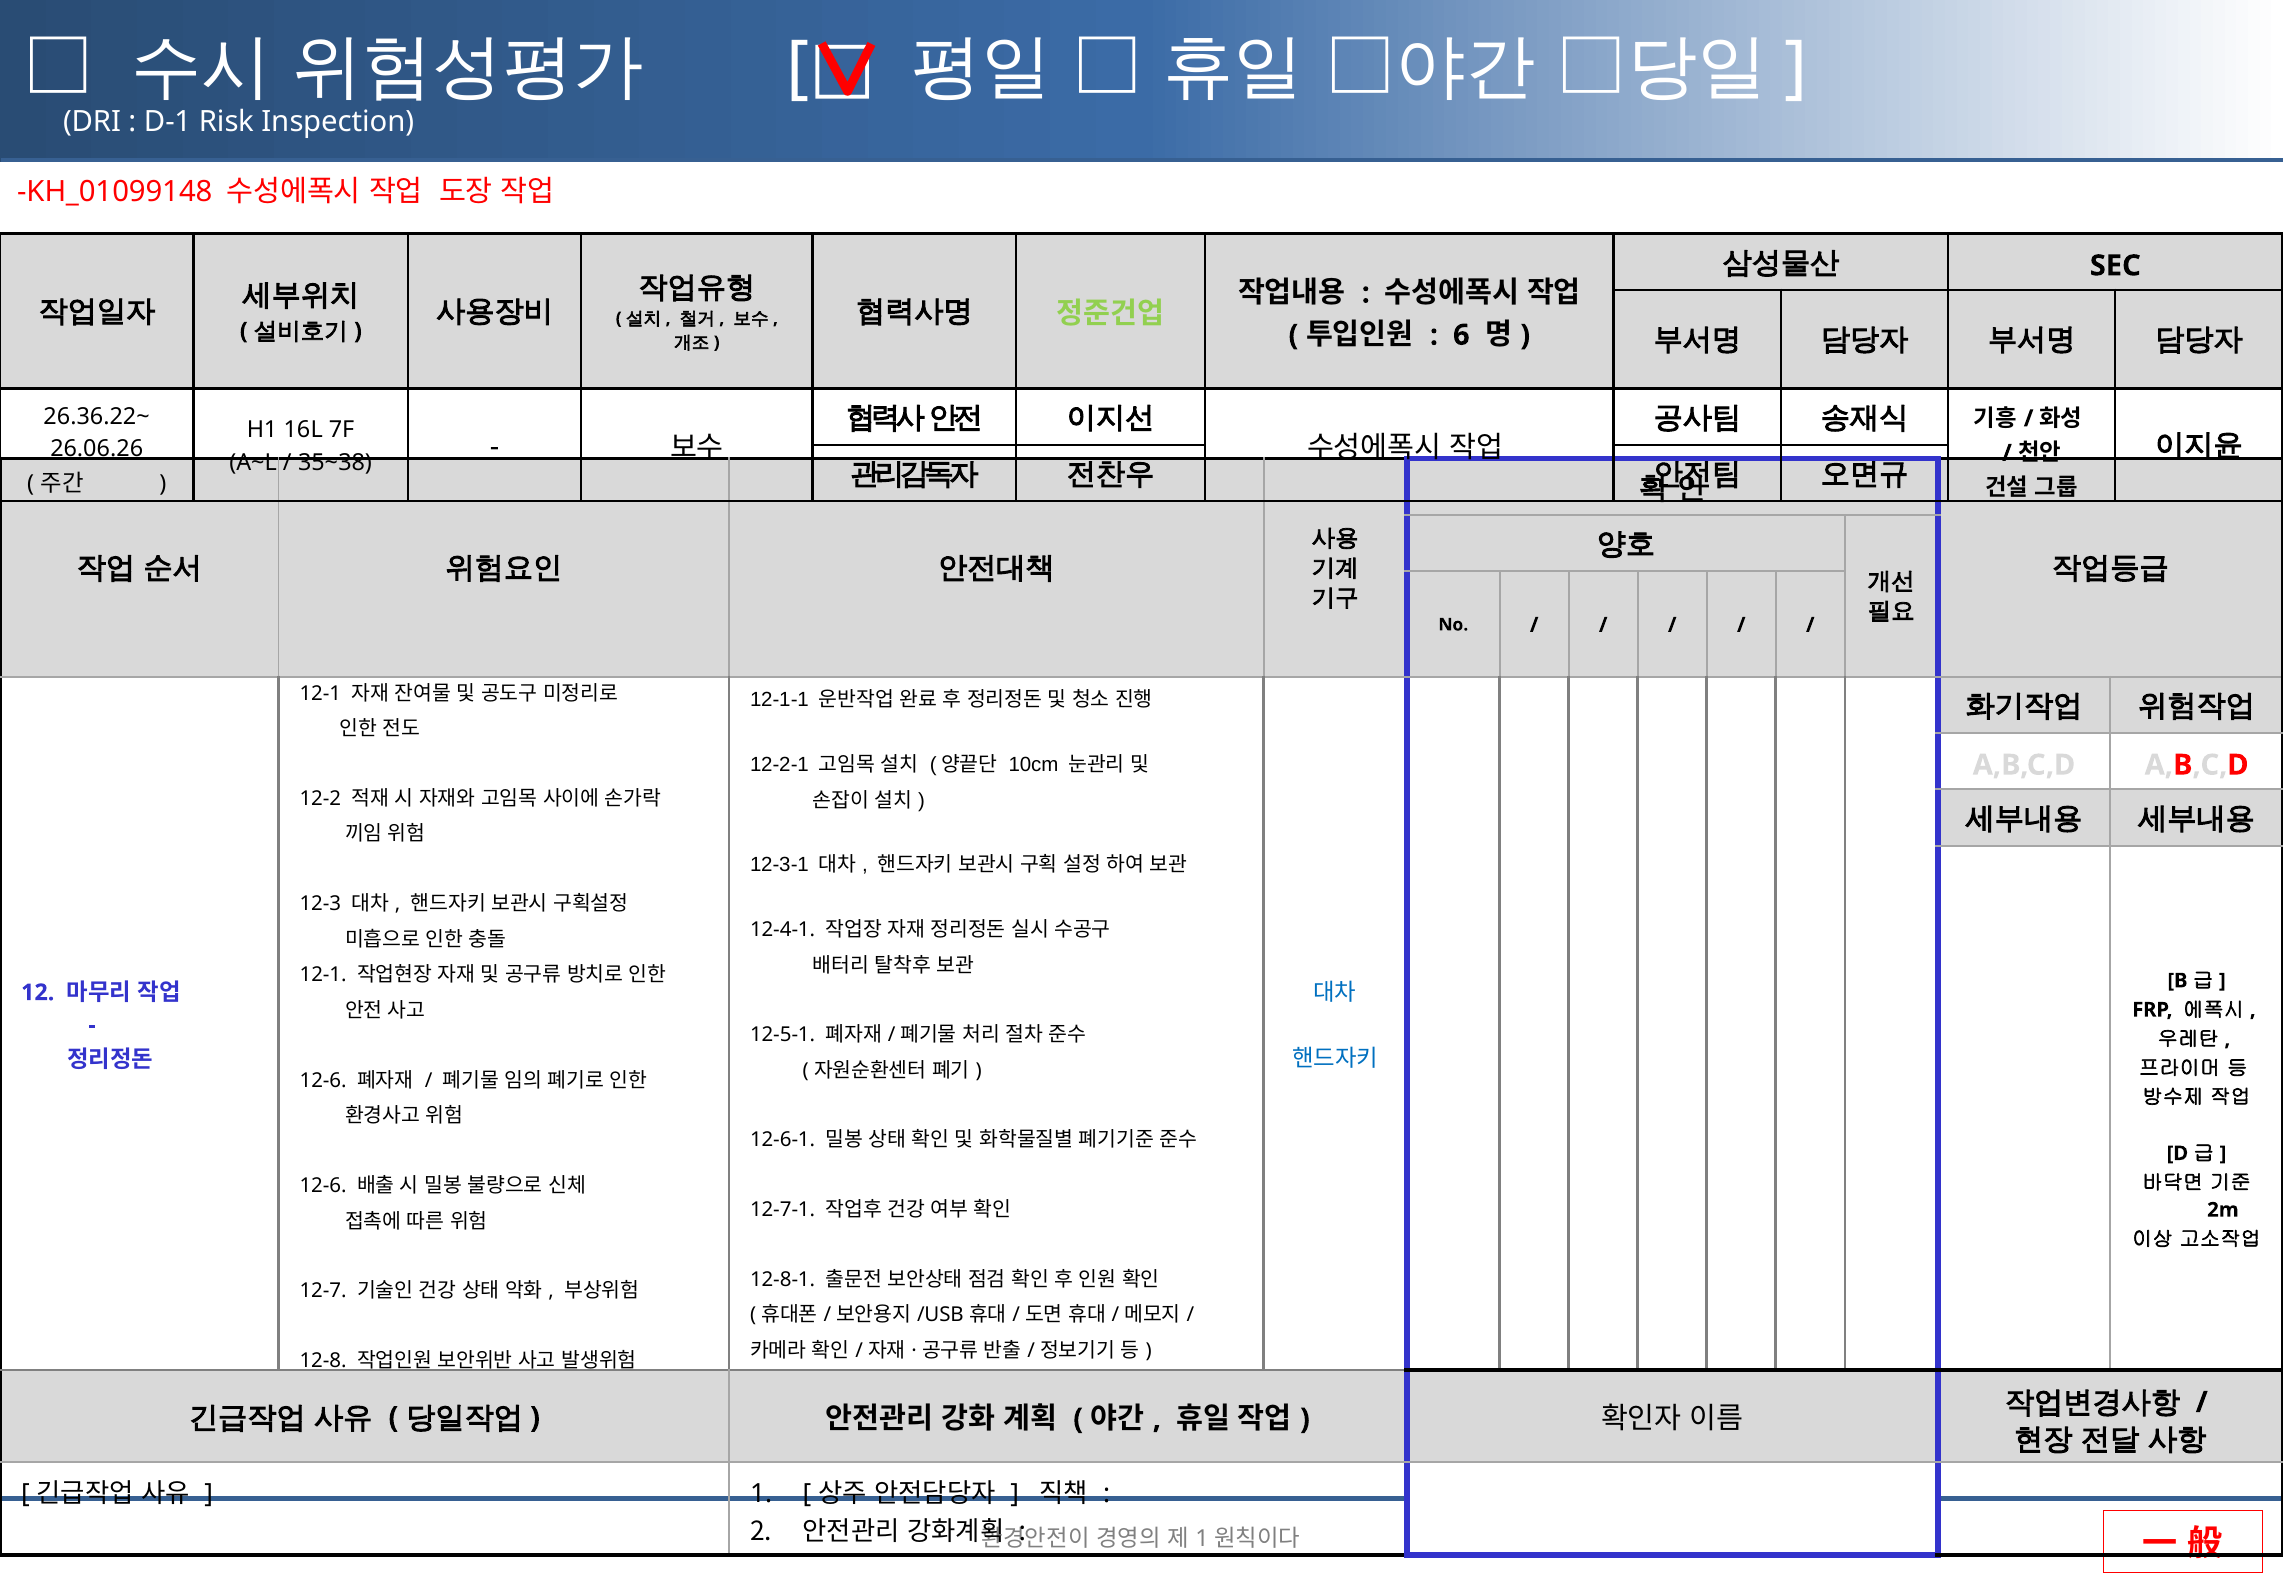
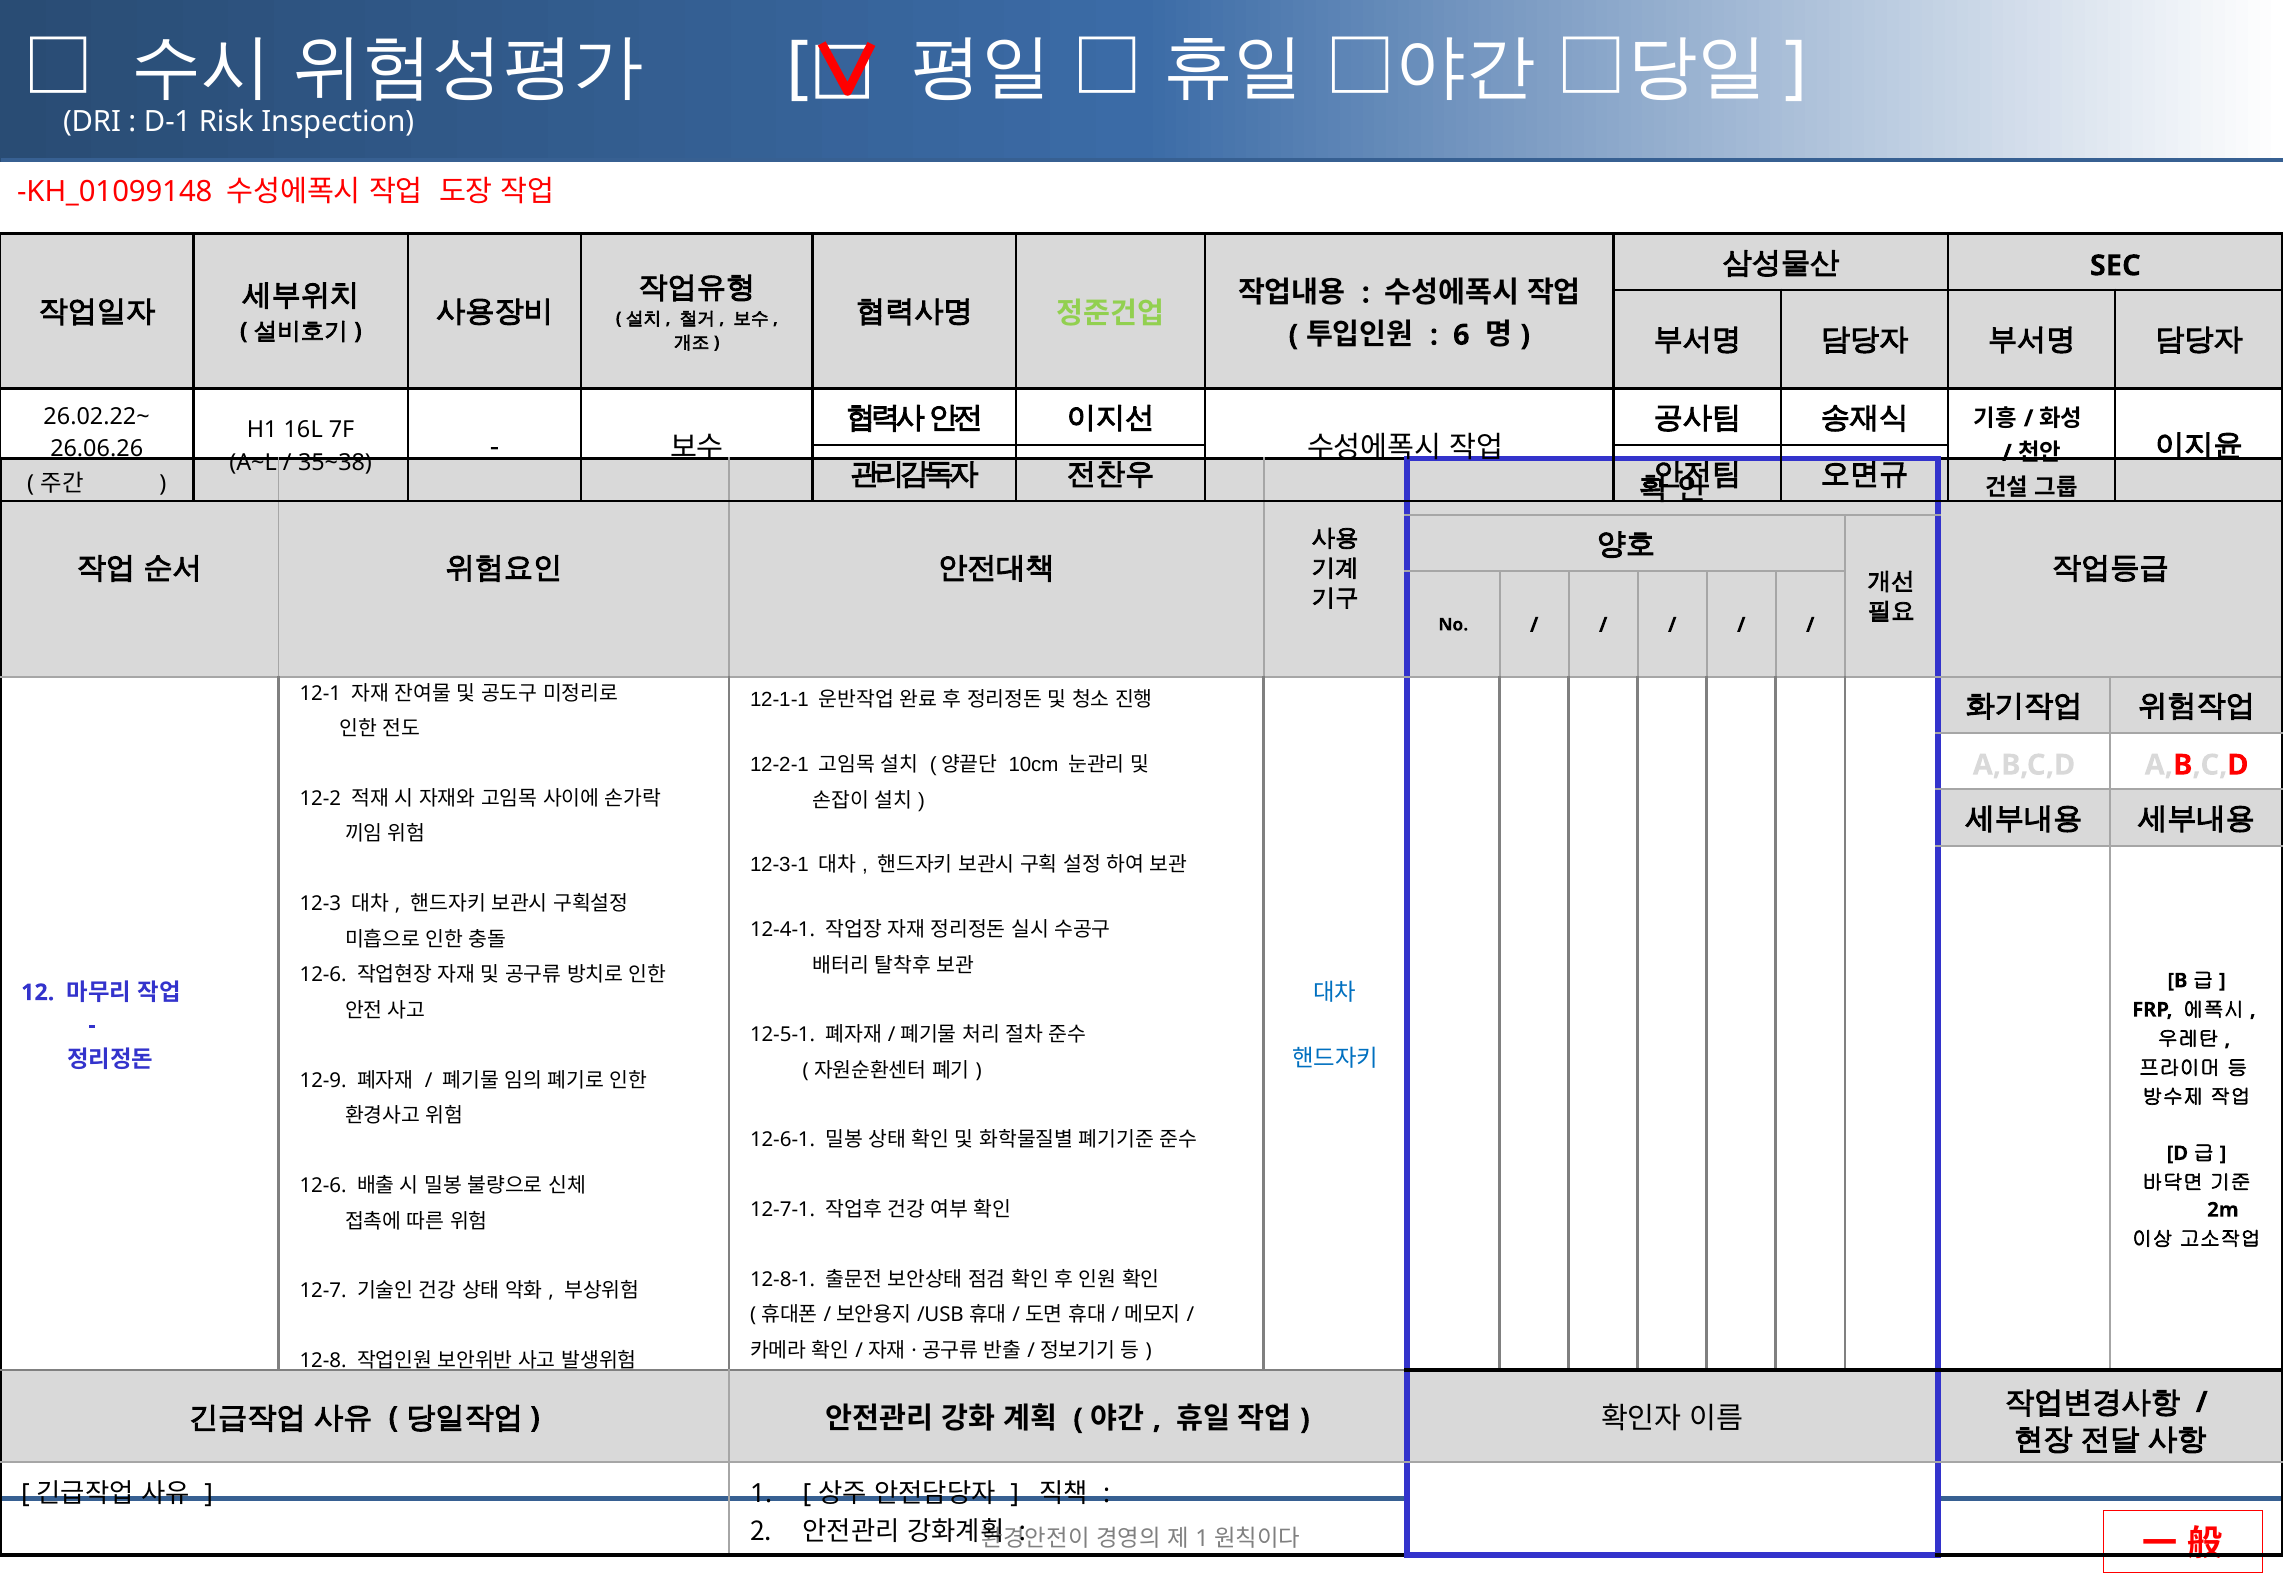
26.36.22~: 26.36.22~ -> 26.02.22~
12-1 at (323, 975): 12-1 -> 12-6
12-6 at (323, 1080): 12-6 -> 12-9
